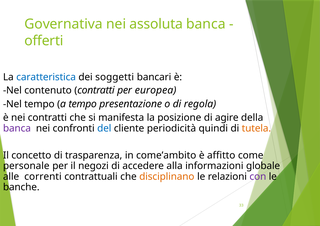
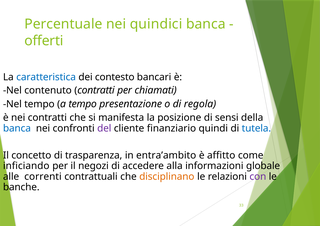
Governativa: Governativa -> Percentuale
assoluta: assoluta -> quindici
soggetti: soggetti -> contesto
europea: europea -> chiamati
agire: agire -> sensi
banca at (17, 128) colour: purple -> blue
del colour: blue -> purple
periodicità: periodicità -> finanziario
tutela colour: orange -> blue
come’ambito: come’ambito -> entra’ambito
personale: personale -> inficiando
